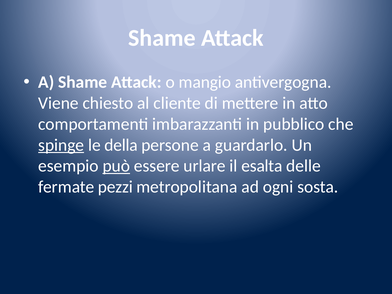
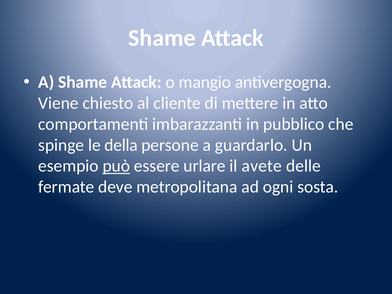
spinge underline: present -> none
esalta: esalta -> avete
pezzi: pezzi -> deve
